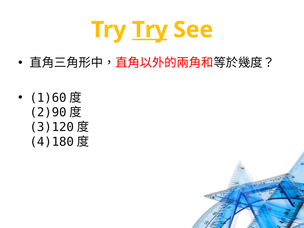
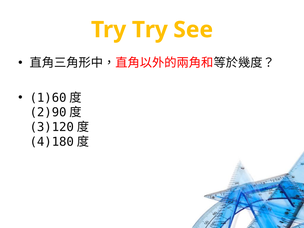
Try at (150, 30) underline: present -> none
